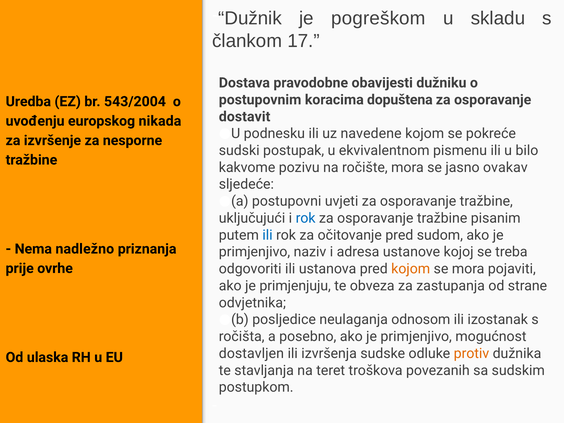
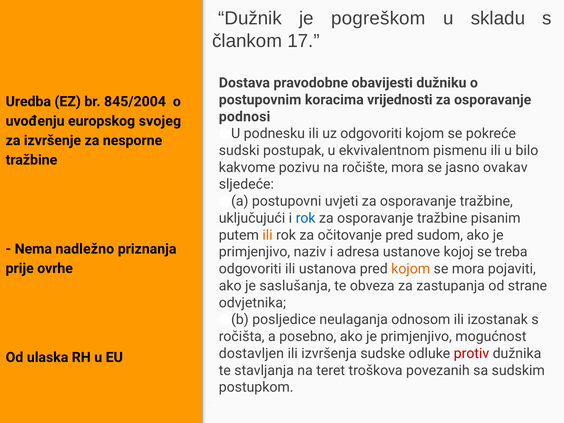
dopuštena: dopuštena -> vrijednosti
543/2004: 543/2004 -> 845/2004
dostavit: dostavit -> podnosi
nikada: nikada -> svojeg
uz navedene: navedene -> odgovoriti
ili at (268, 235) colour: blue -> orange
primjenjuju: primjenjuju -> saslušanja
protiv colour: orange -> red
